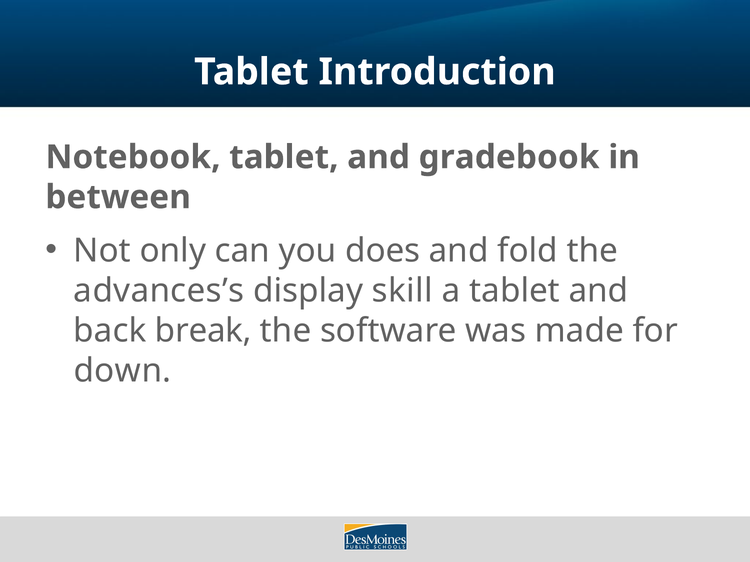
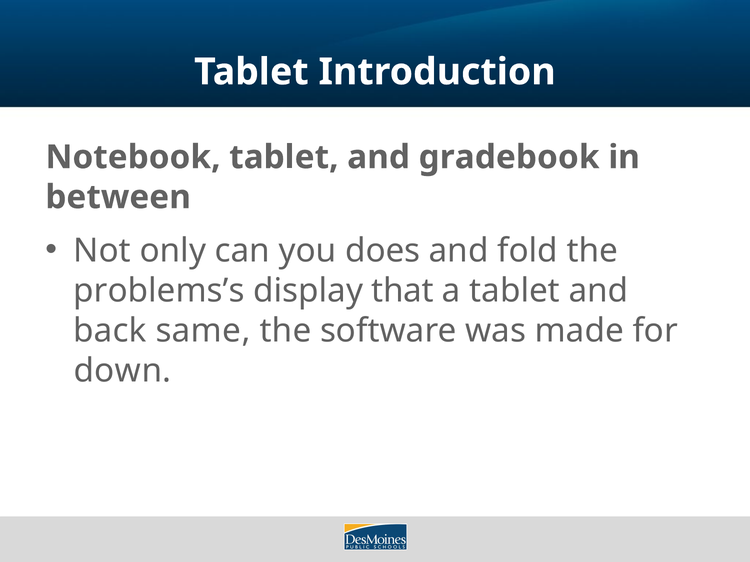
advances’s: advances’s -> problems’s
skill: skill -> that
break: break -> same
